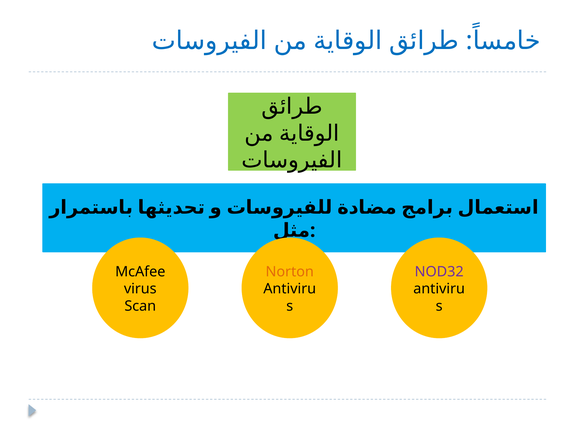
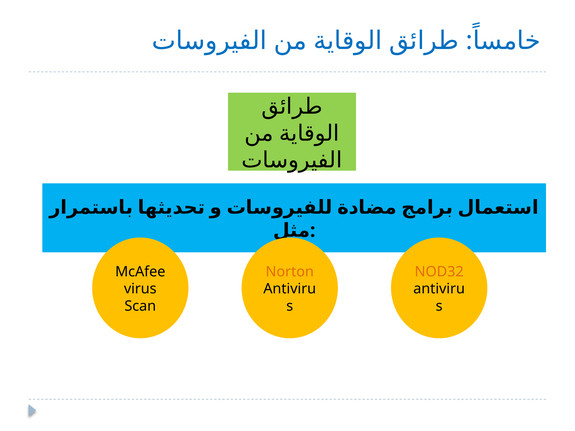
NOD32 colour: purple -> orange
